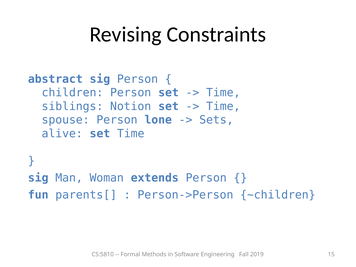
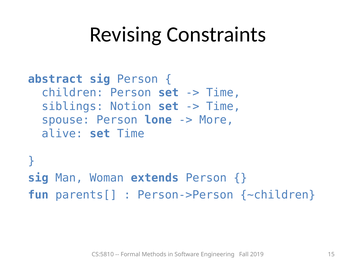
Sets: Sets -> More
